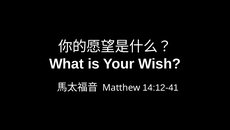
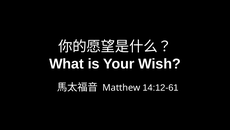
14:12-41: 14:12-41 -> 14:12-61
